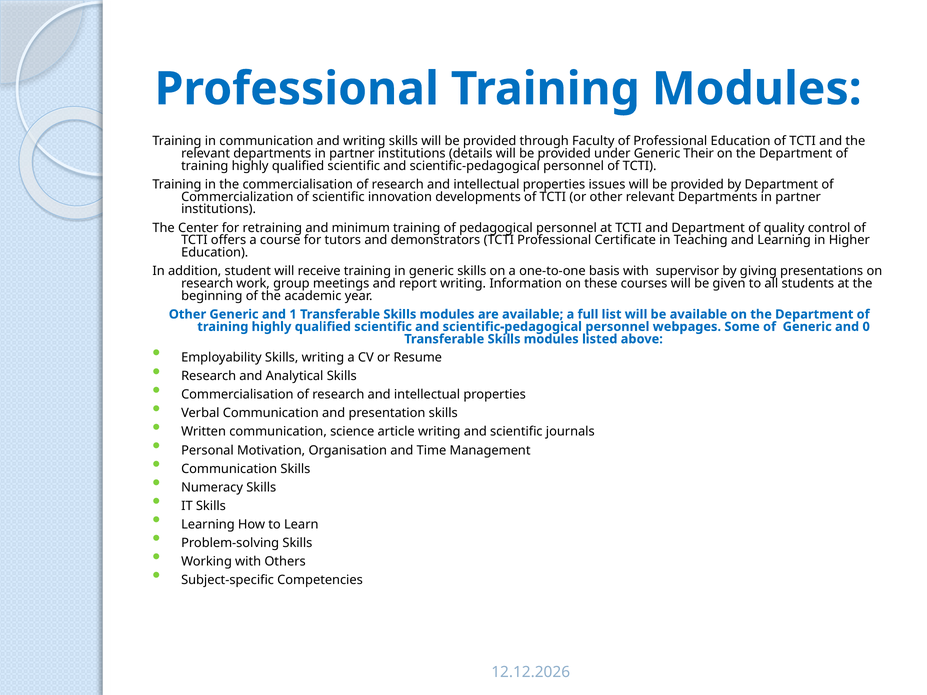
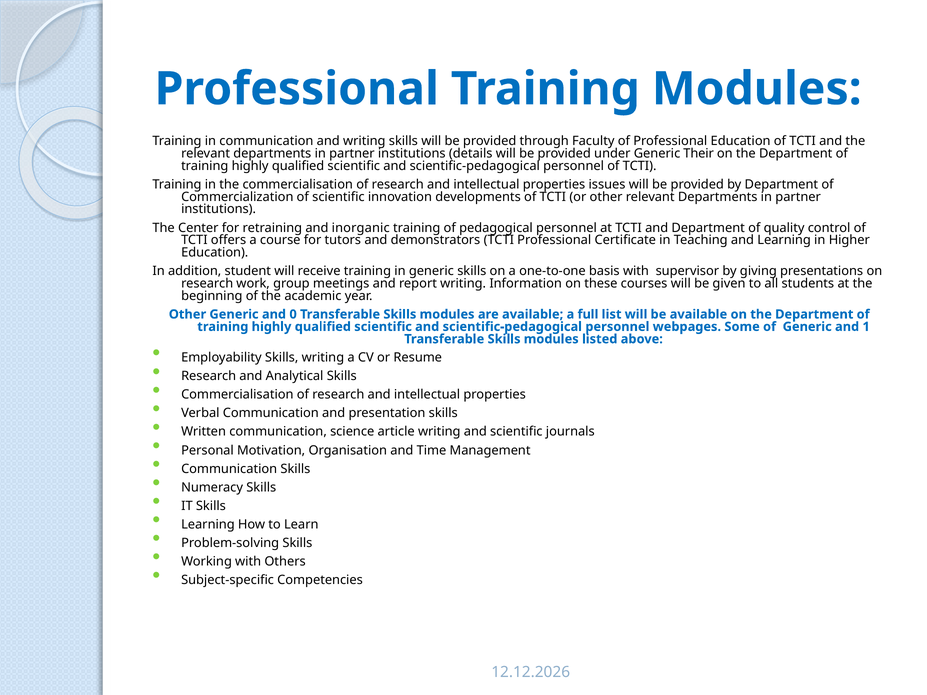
minimum: minimum -> inorganic
1: 1 -> 0
0: 0 -> 1
